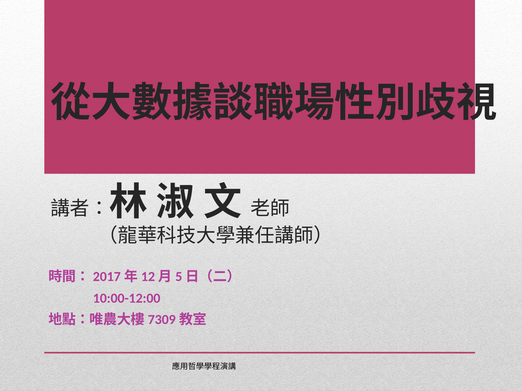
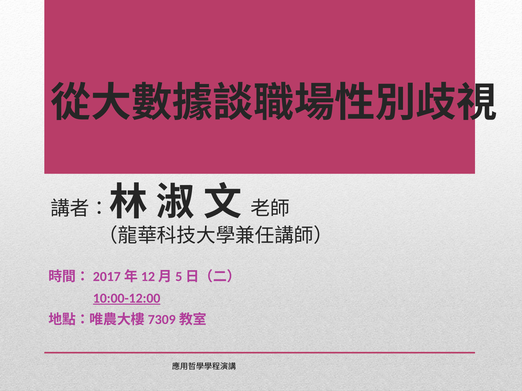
10:00-12:00 underline: none -> present
